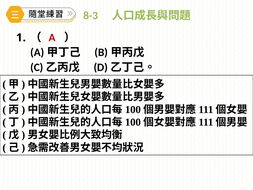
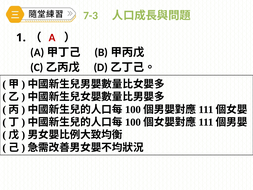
8-3: 8-3 -> 7-3
